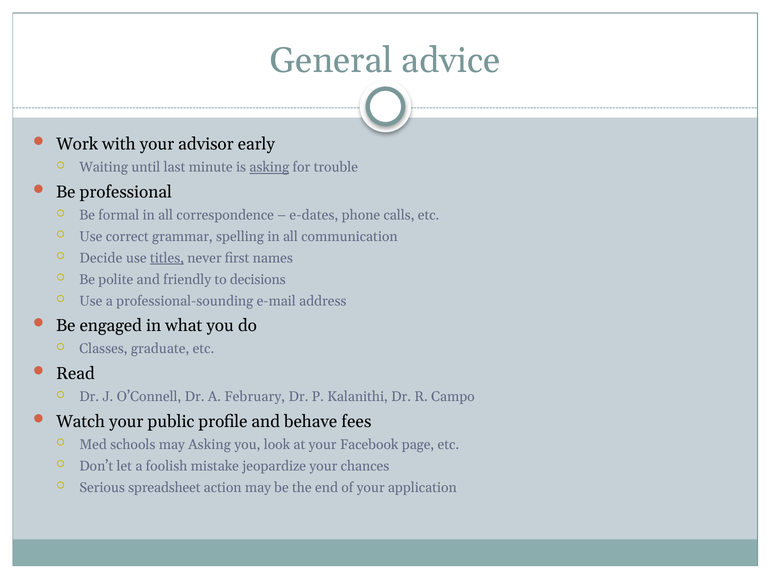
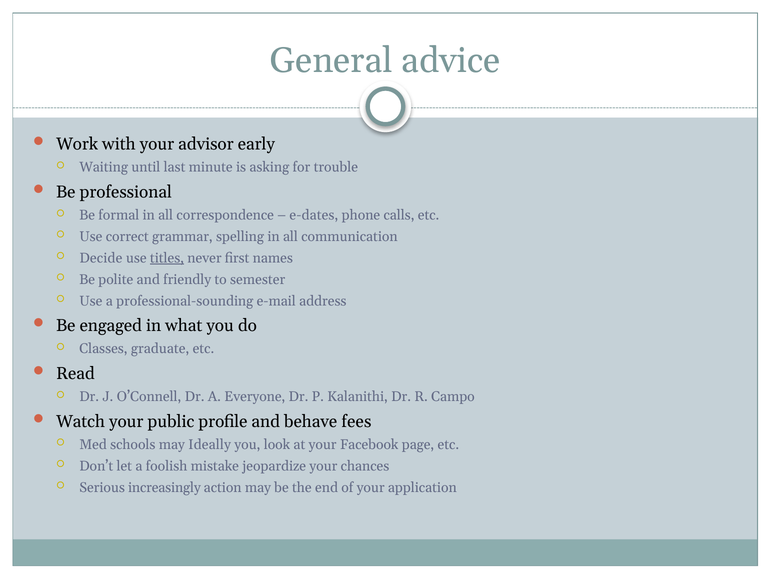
asking at (269, 167) underline: present -> none
decisions: decisions -> semester
February: February -> Everyone
may Asking: Asking -> Ideally
spreadsheet: spreadsheet -> increasingly
